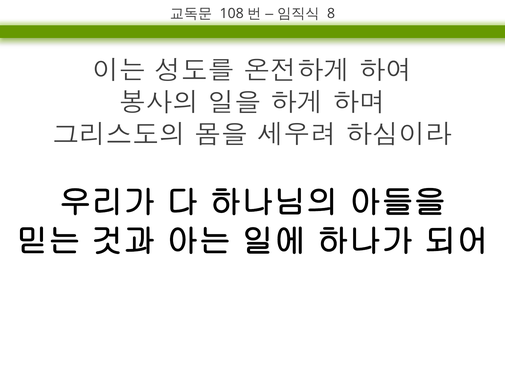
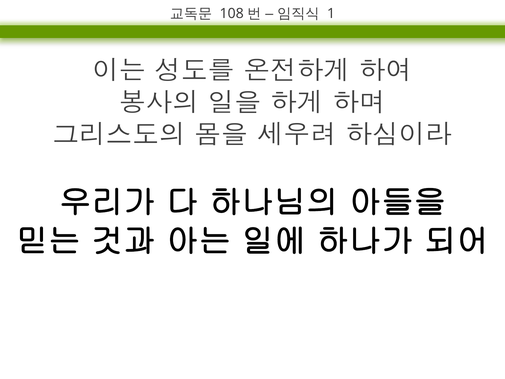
8: 8 -> 1
